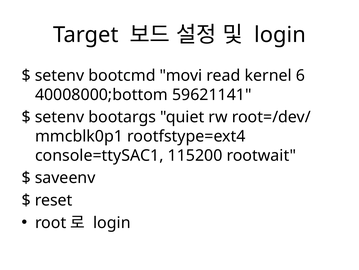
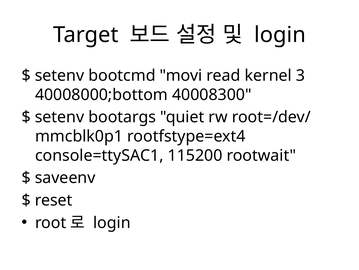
6: 6 -> 3
59621141: 59621141 -> 40008300
